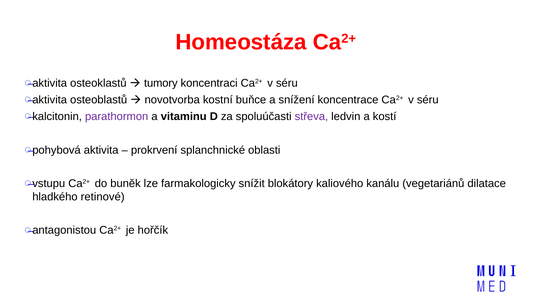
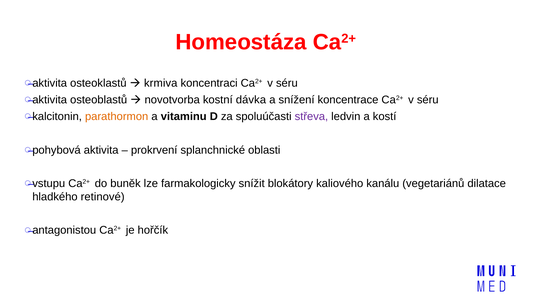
tumory: tumory -> krmiva
buňce: buňce -> dávka
parathormon colour: purple -> orange
